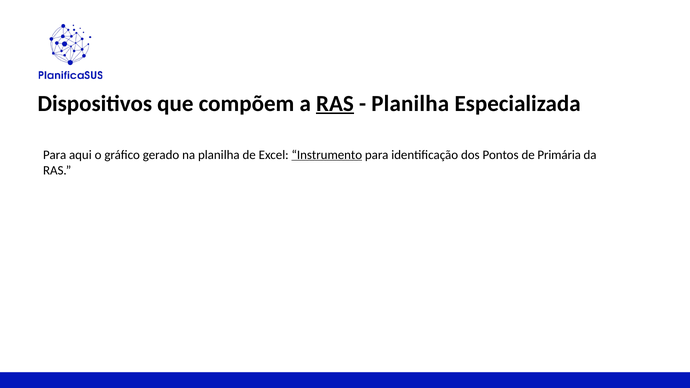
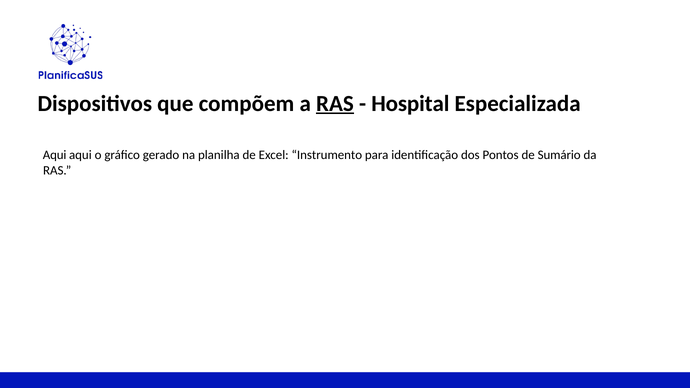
Planilha at (410, 104): Planilha -> Hospital
Para at (55, 155): Para -> Aqui
Instrumento underline: present -> none
Primária: Primária -> Sumário
